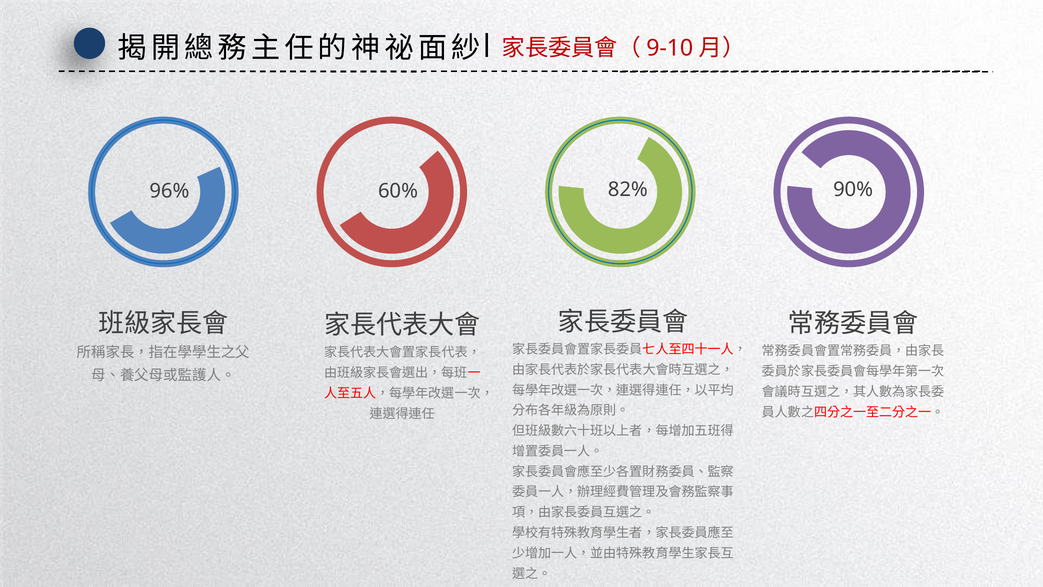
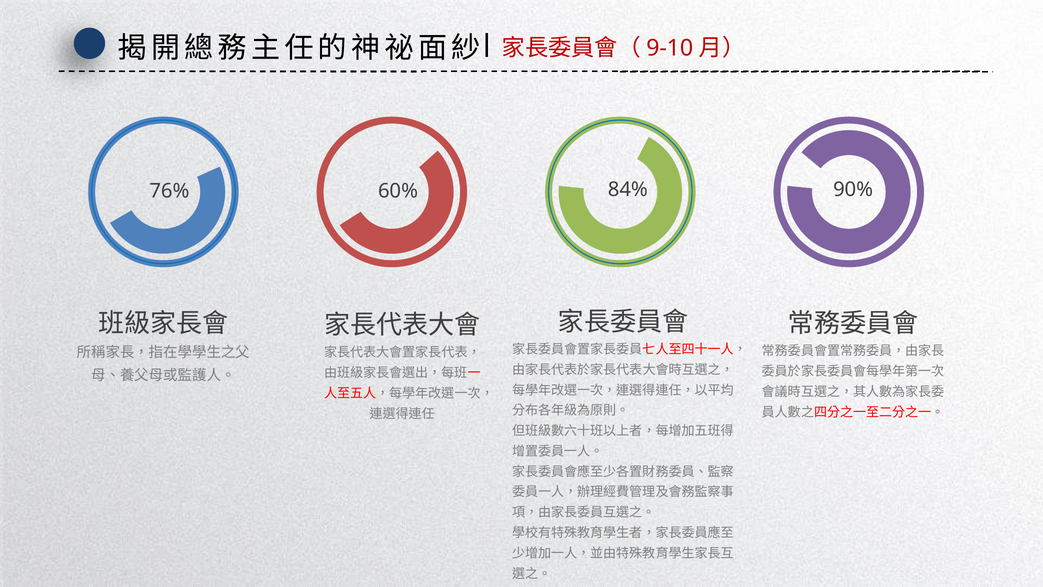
96%: 96% -> 76%
82%: 82% -> 84%
